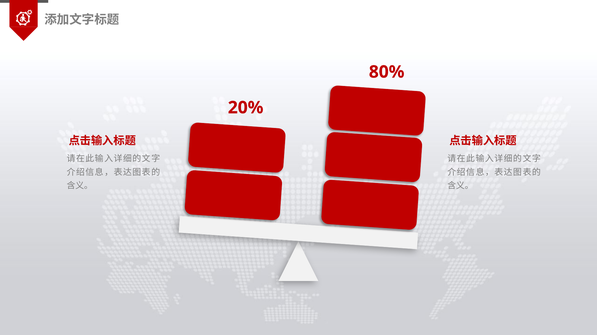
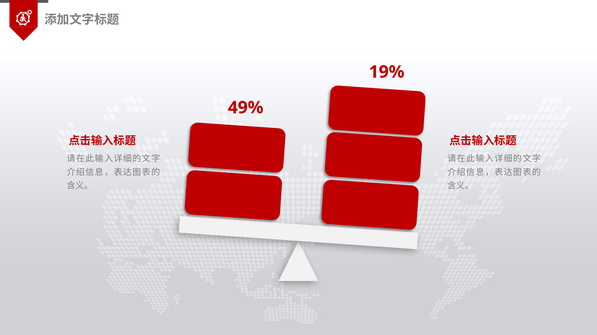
80%: 80% -> 19%
20%: 20% -> 49%
